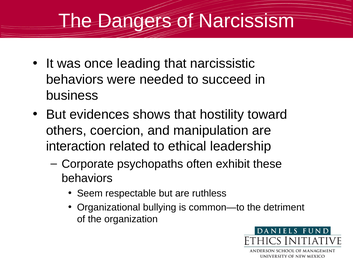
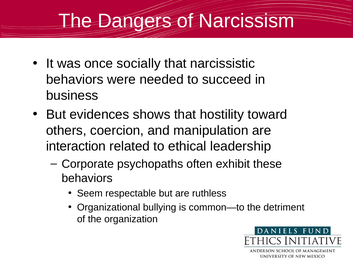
leading: leading -> socially
